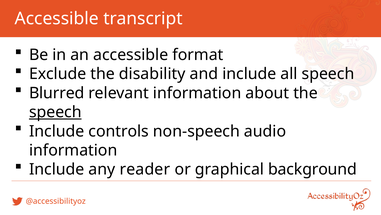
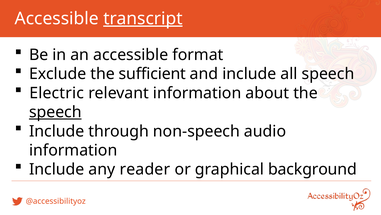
transcript underline: none -> present
disability: disability -> sufficient
Blurred: Blurred -> Electric
controls: controls -> through
